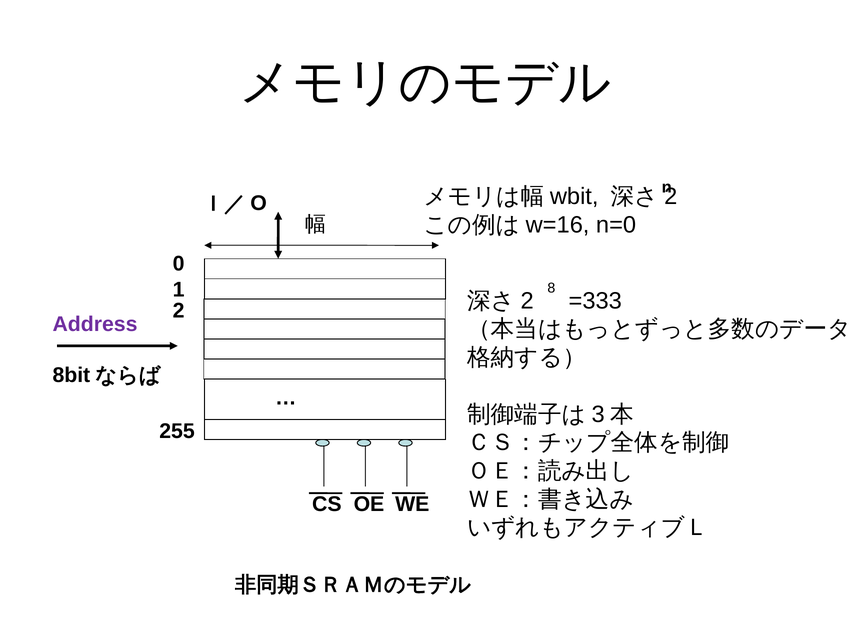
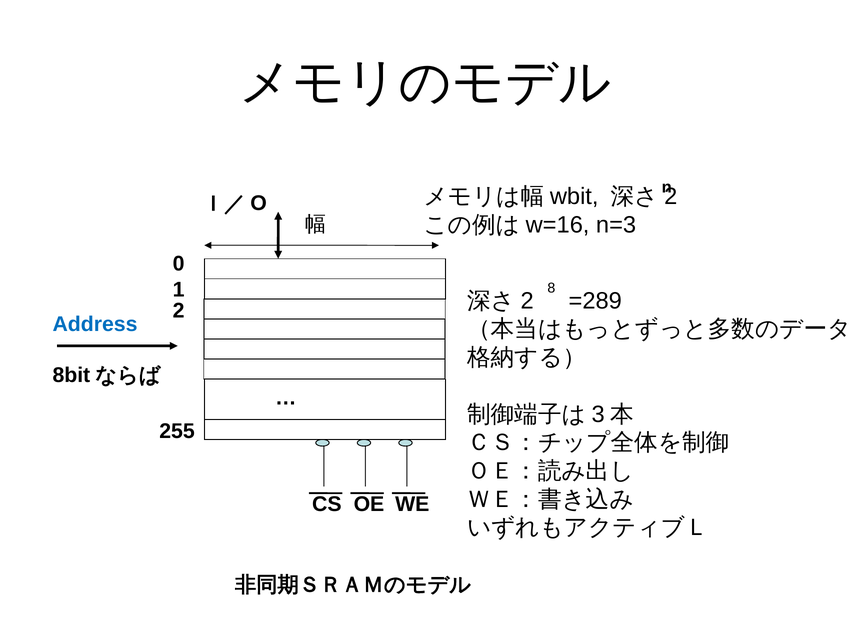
n=0: n=0 -> n=3
=333: =333 -> =289
Address colour: purple -> blue
